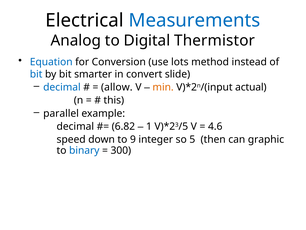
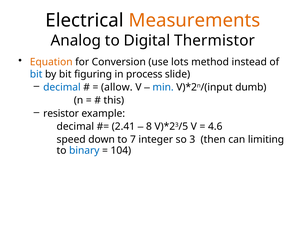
Measurements colour: blue -> orange
Equation colour: blue -> orange
smarter: smarter -> figuring
convert: convert -> process
min colour: orange -> blue
actual: actual -> dumb
parallel: parallel -> resistor
6.82: 6.82 -> 2.41
1: 1 -> 8
9: 9 -> 7
5: 5 -> 3
graphic: graphic -> limiting
300: 300 -> 104
